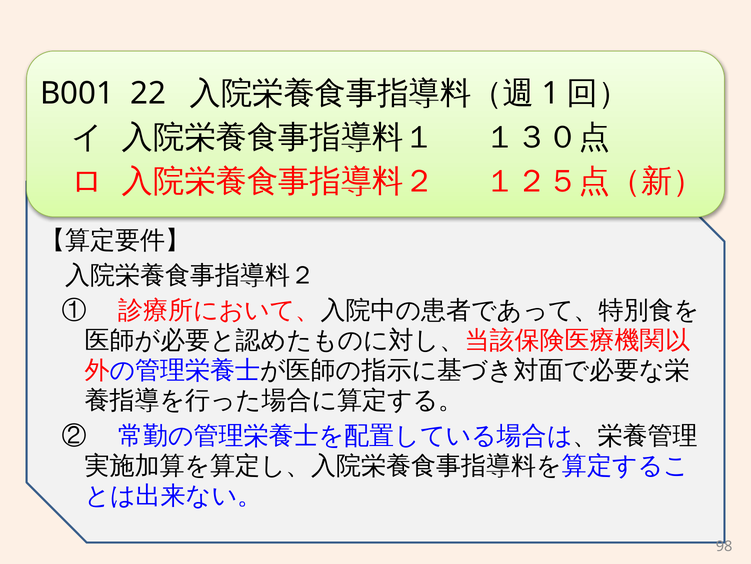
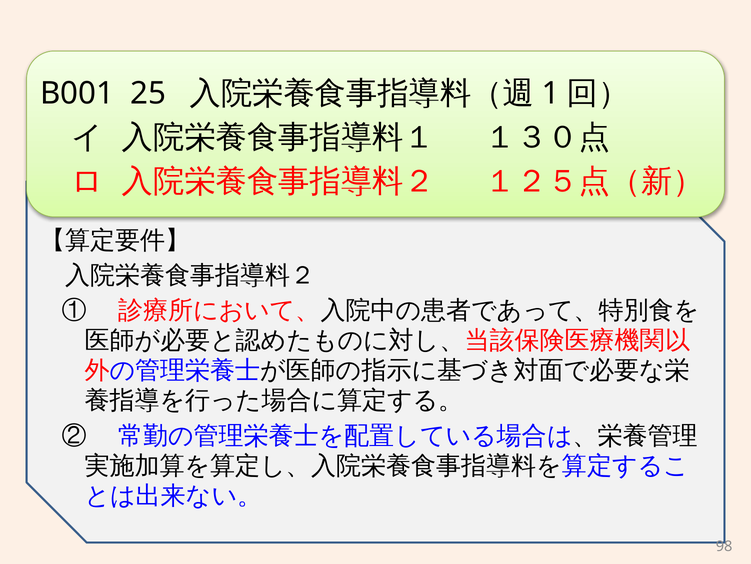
22: 22 -> 25
